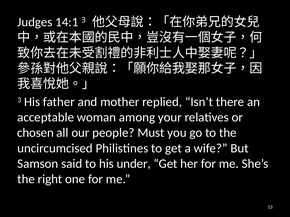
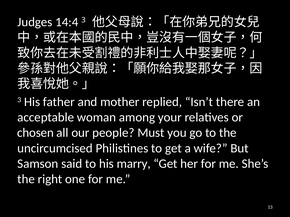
14:1: 14:1 -> 14:4
under: under -> marry
